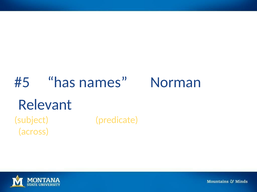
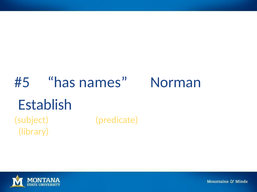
Relevant: Relevant -> Establish
across: across -> library
